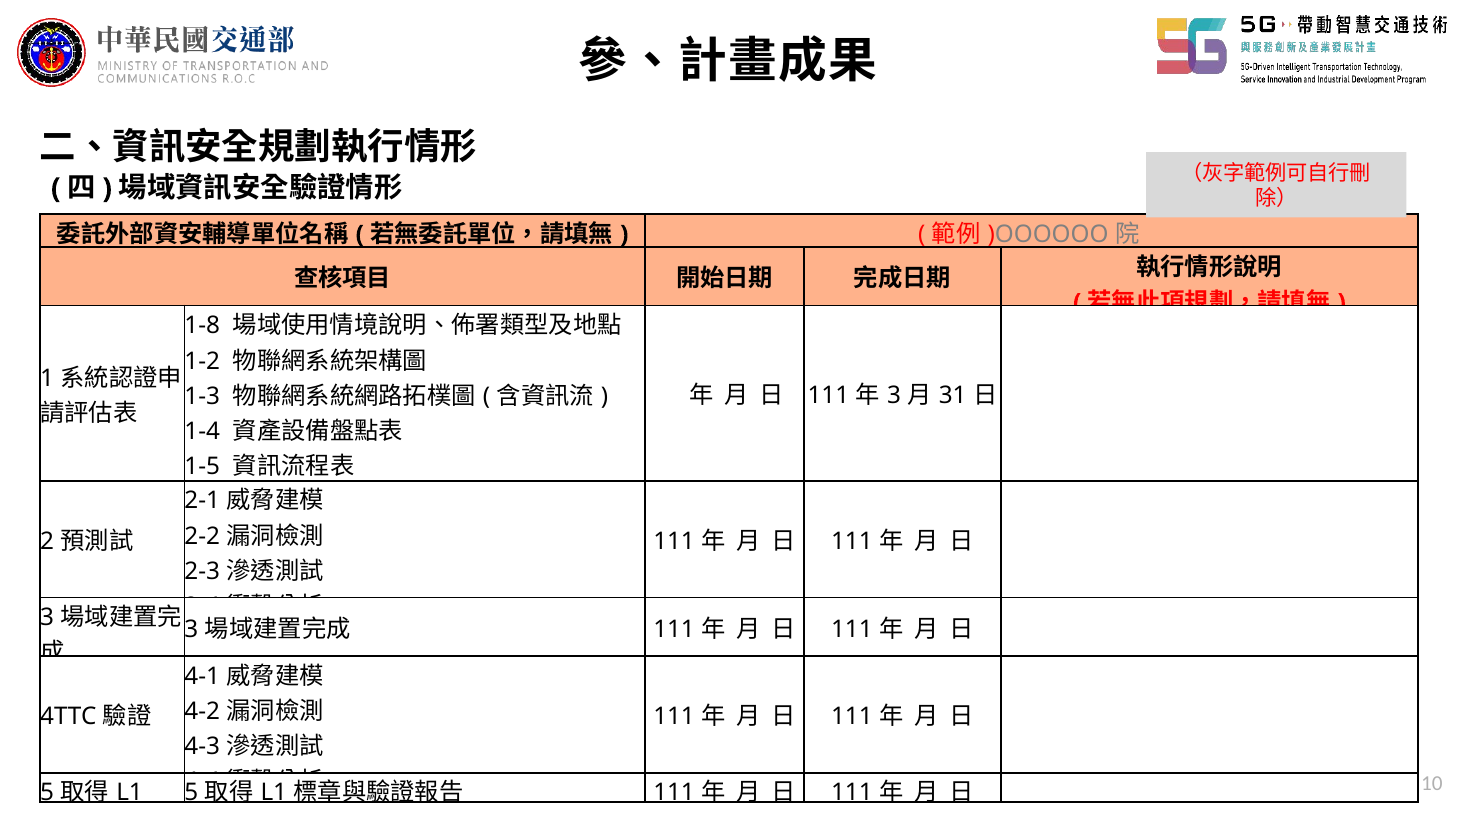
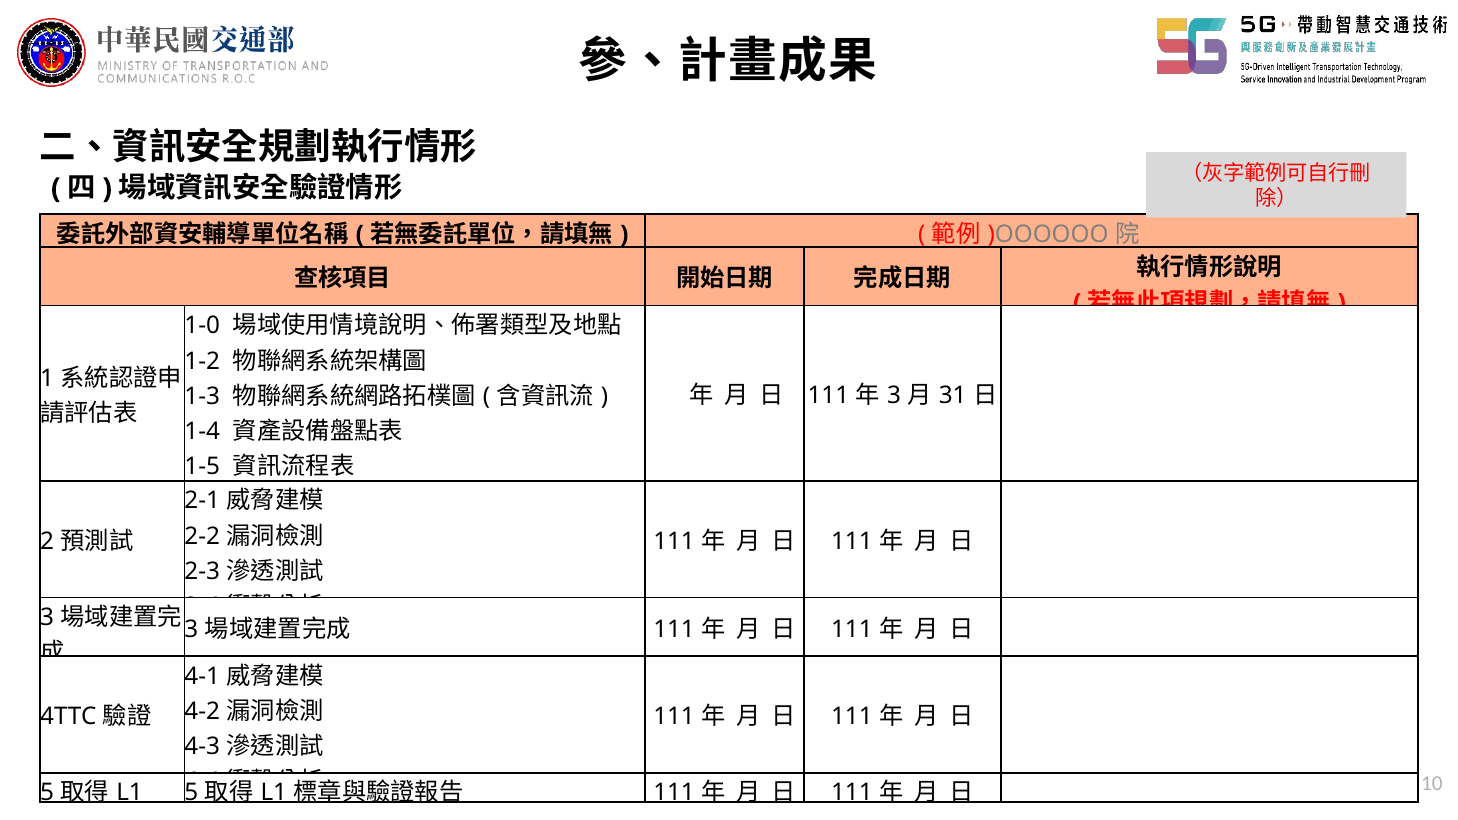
1-8: 1-8 -> 1-0
